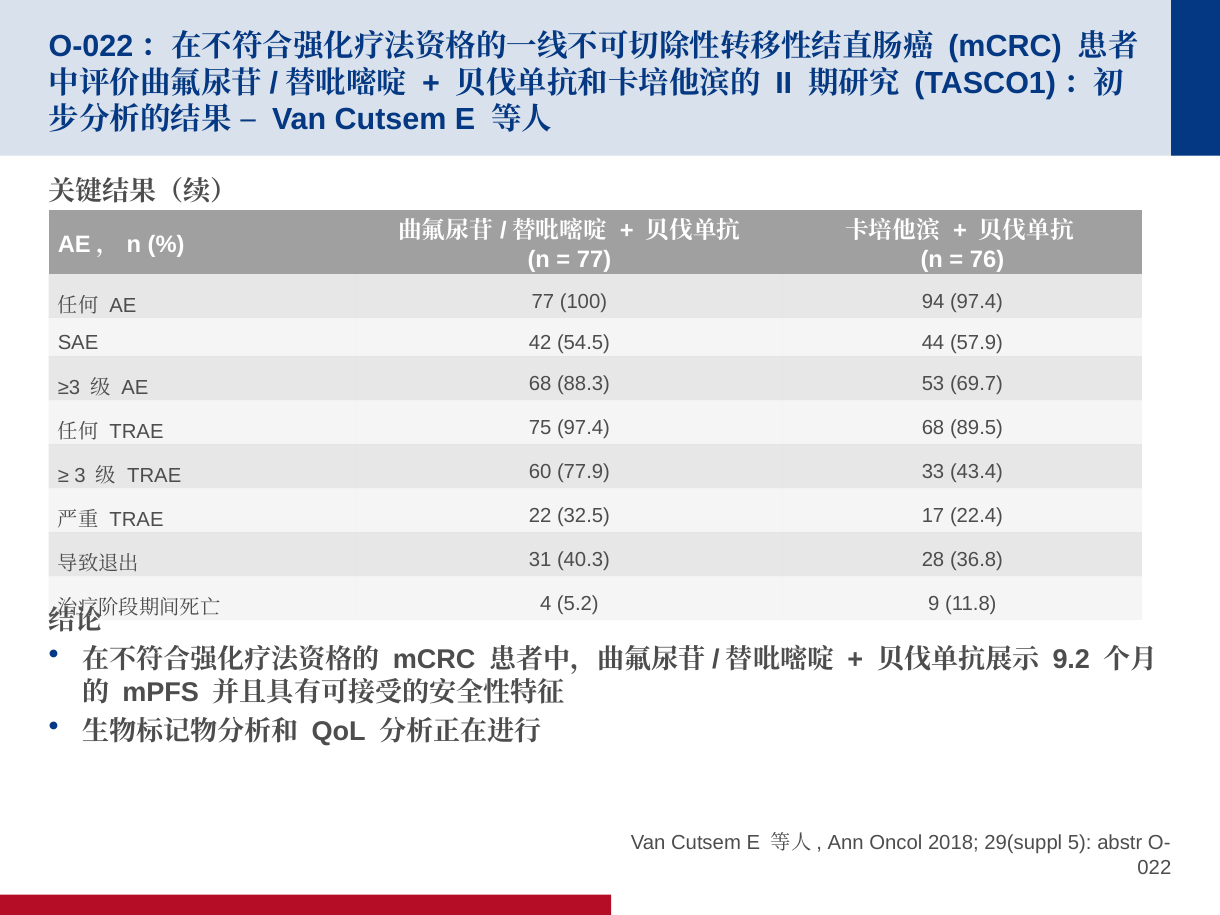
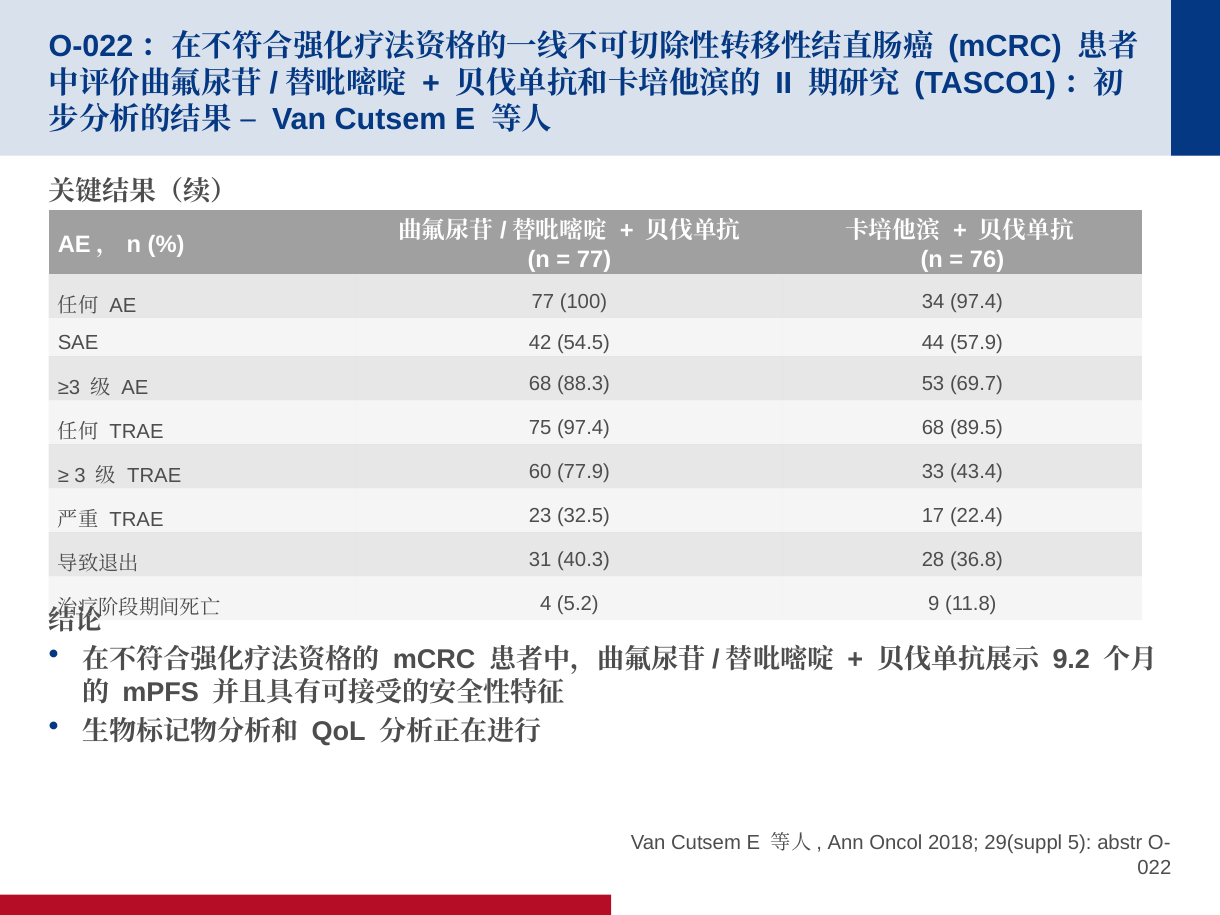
94: 94 -> 34
22: 22 -> 23
